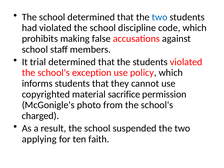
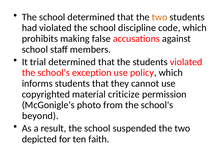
two at (160, 17) colour: blue -> orange
sacrifice: sacrifice -> criticize
charged: charged -> beyond
applying: applying -> depicted
